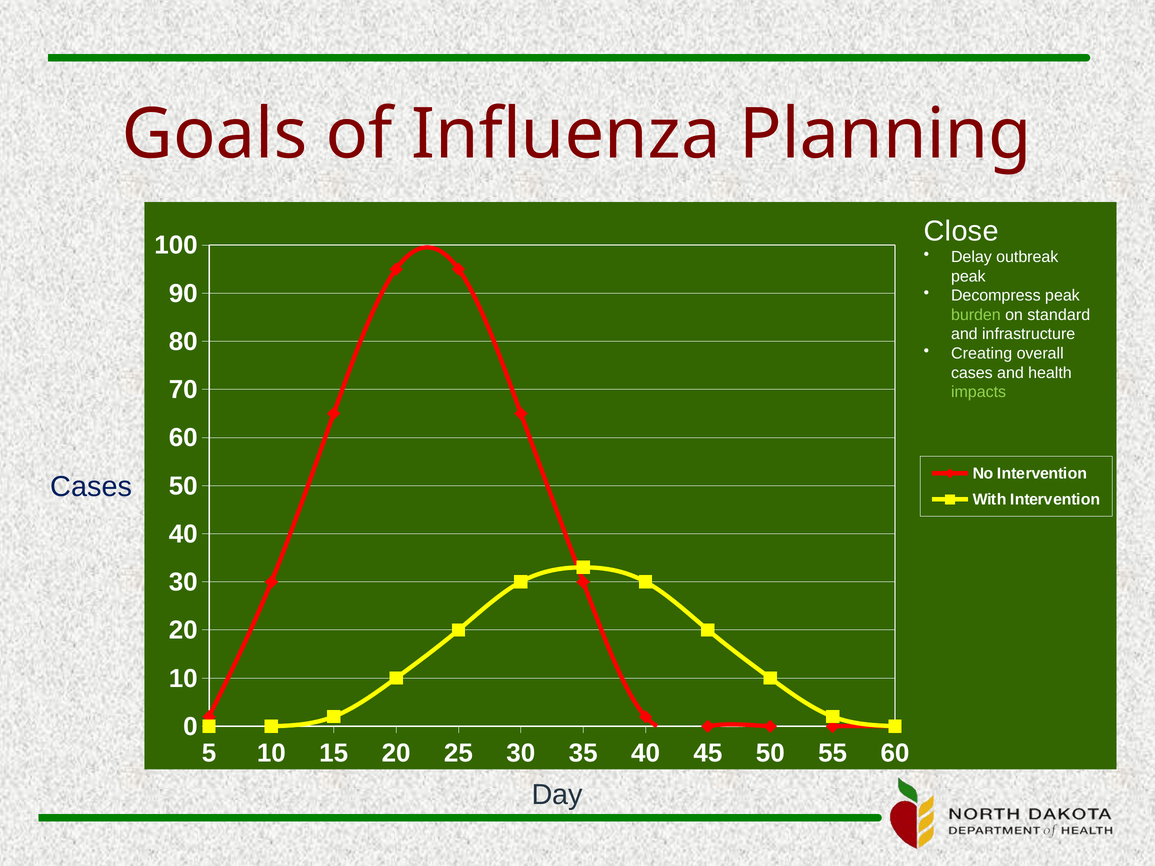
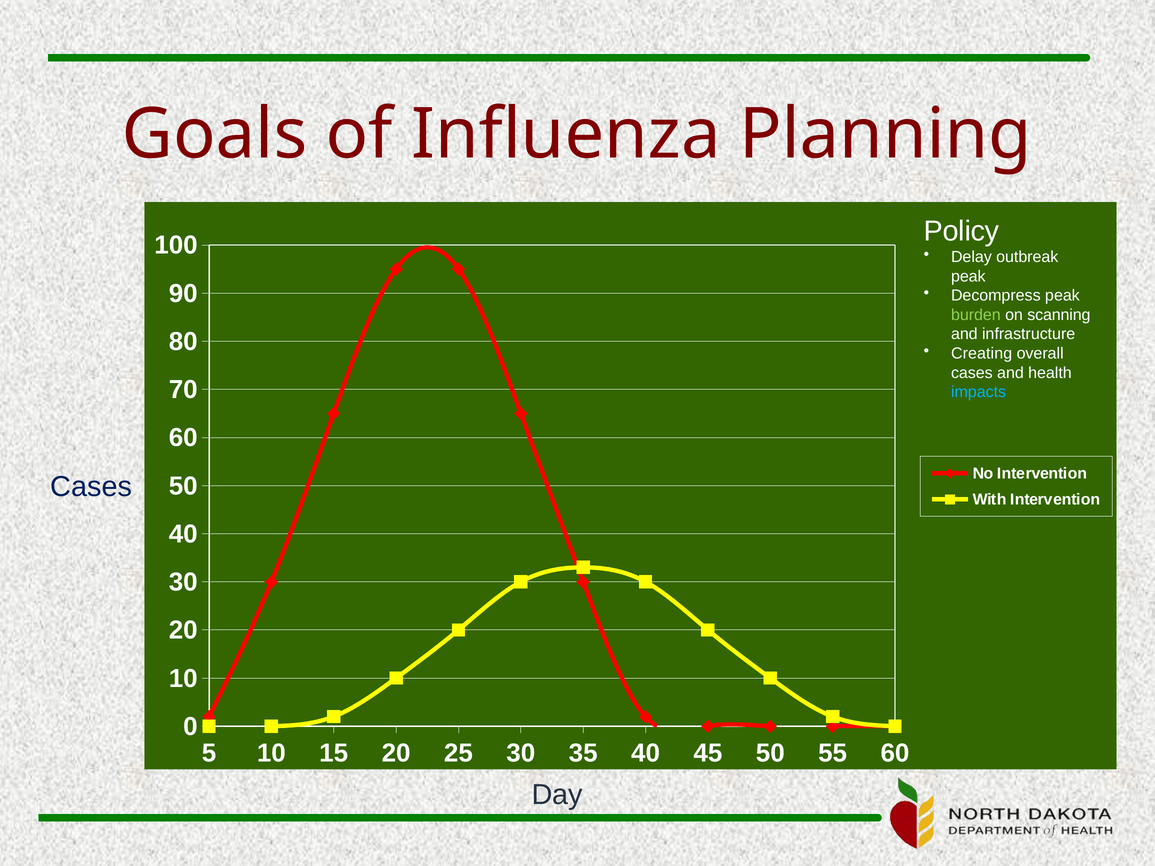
Close: Close -> Policy
standard: standard -> scanning
impacts colour: light green -> light blue
